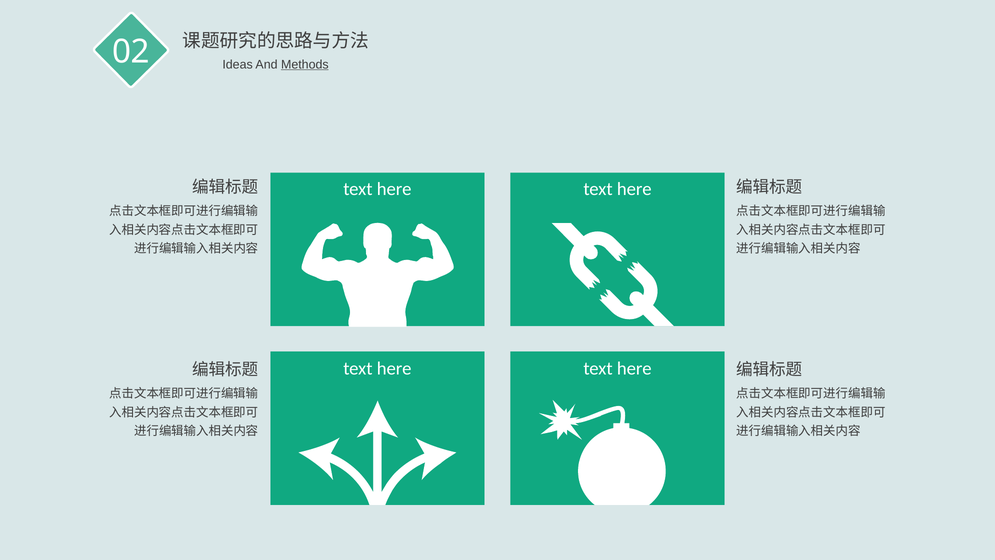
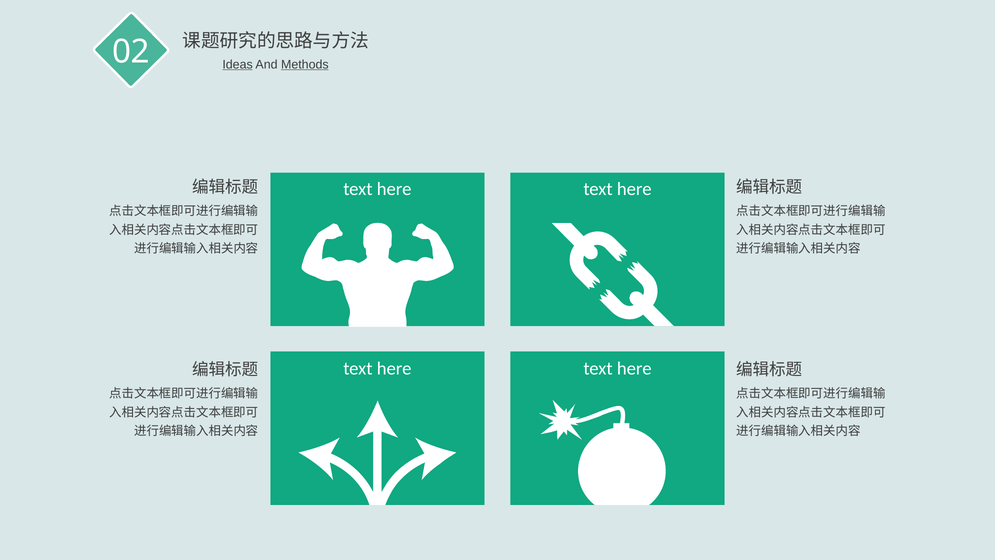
Ideas underline: none -> present
